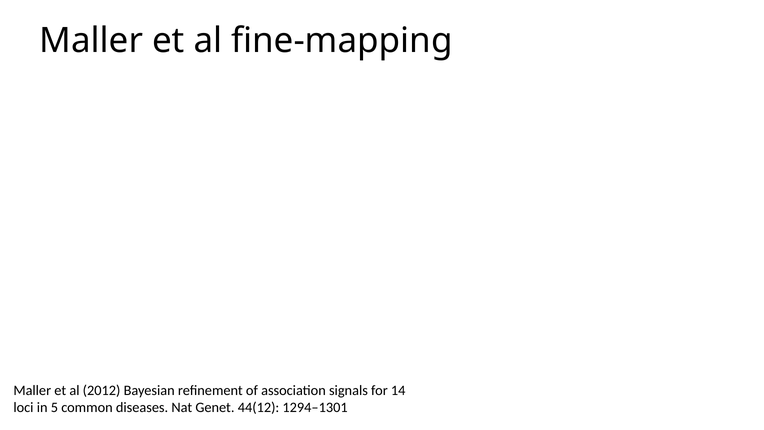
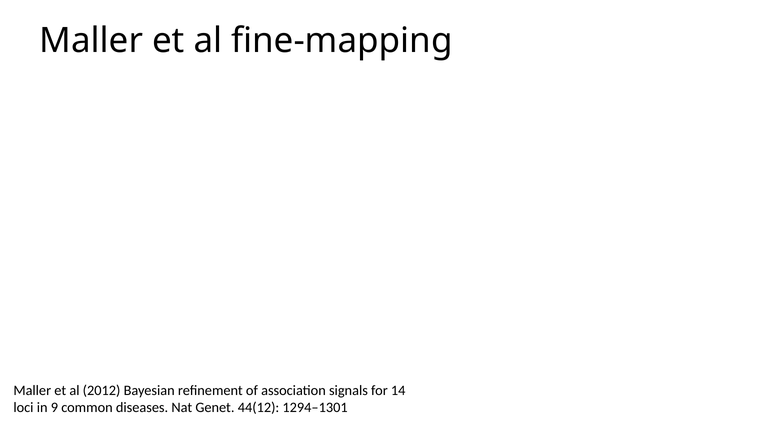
5: 5 -> 9
